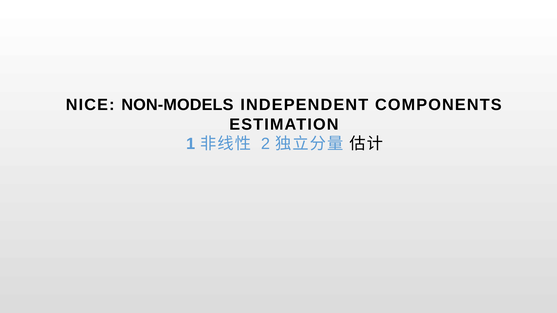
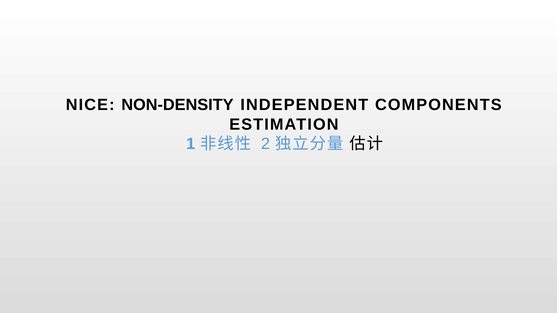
NON-MODELS: NON-MODELS -> NON-DENSITY
